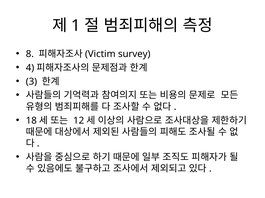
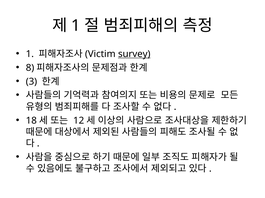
8 at (30, 54): 8 -> 1
survey underline: none -> present
4: 4 -> 8
